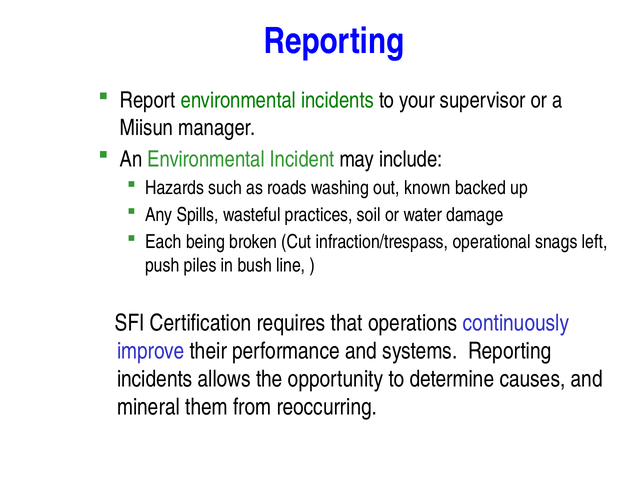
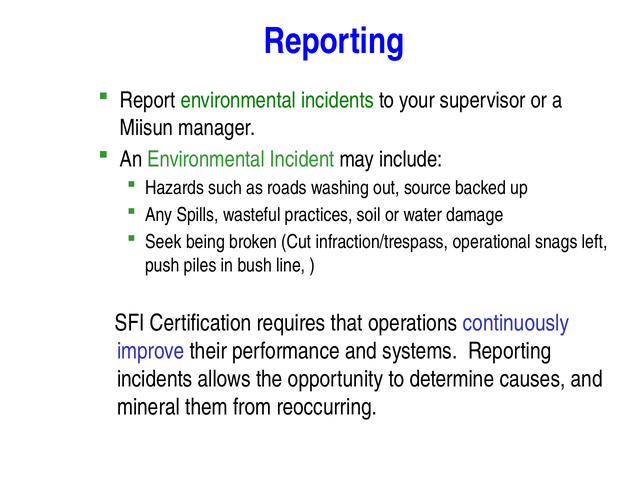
known: known -> source
Each: Each -> Seek
